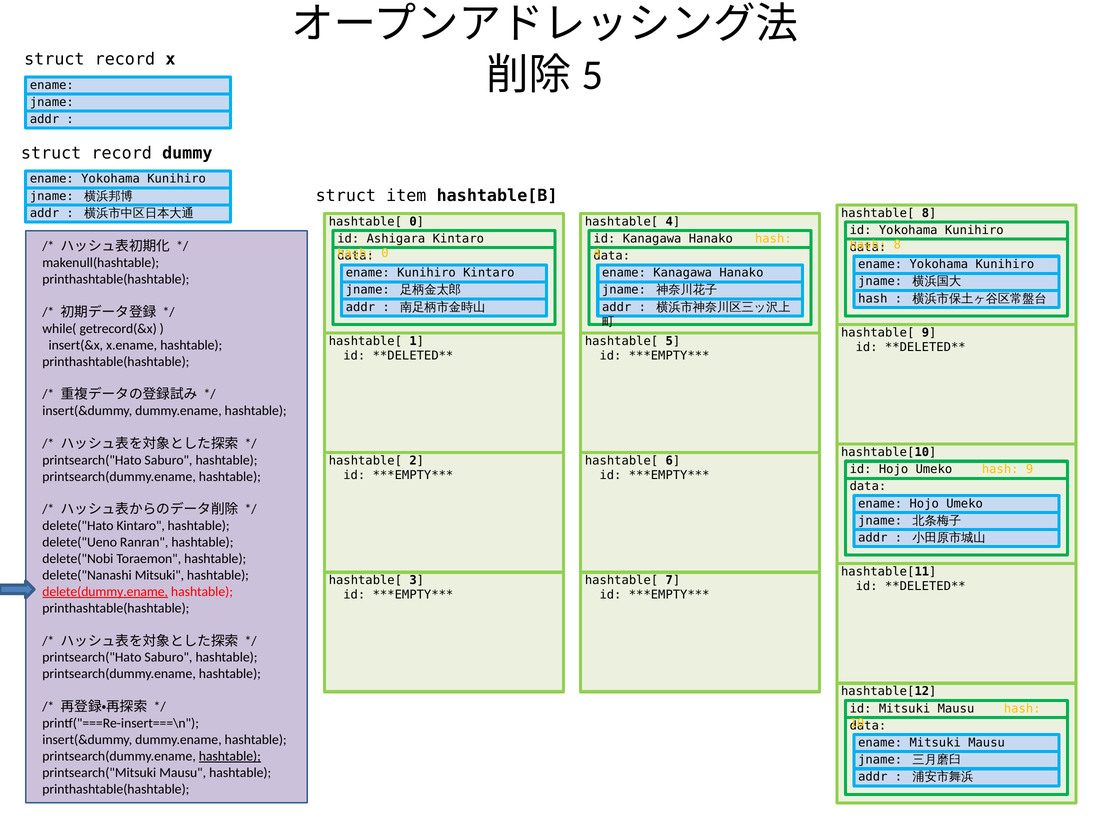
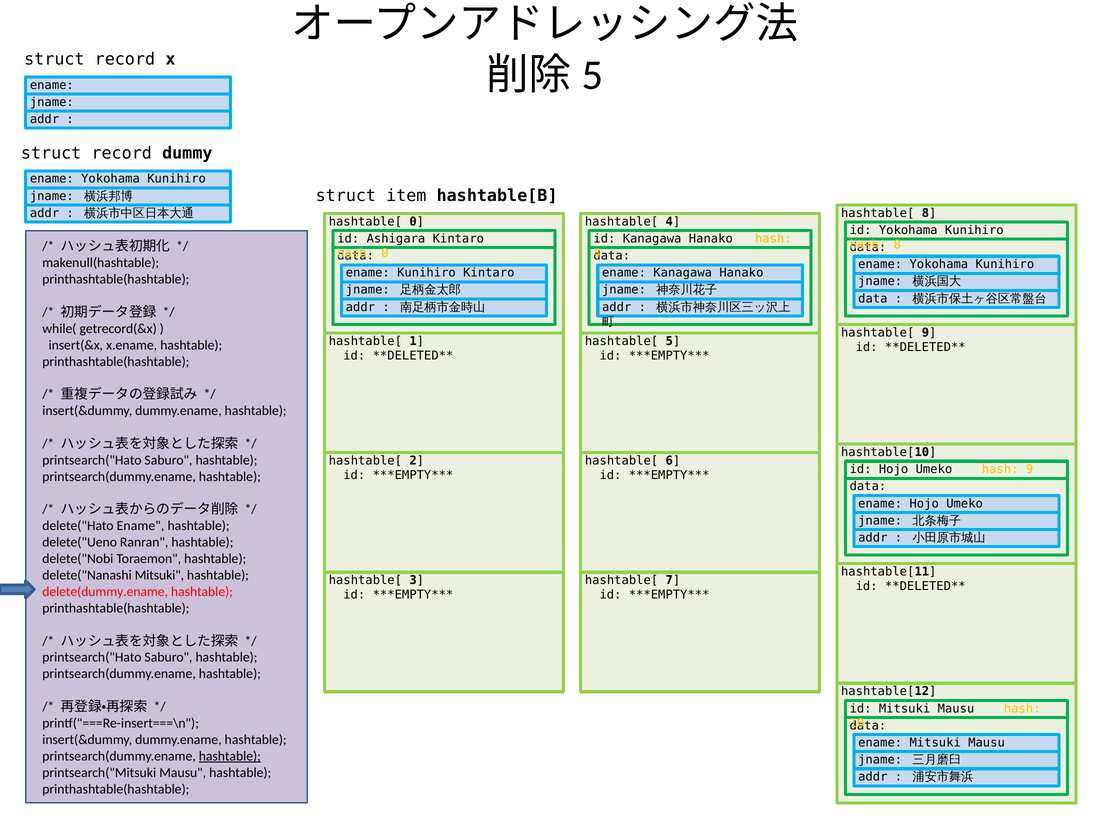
hash at (873, 298): hash -> data
delete("Hato Kintaro: Kintaro -> Ename
delete(dummy.ename underline: present -> none
